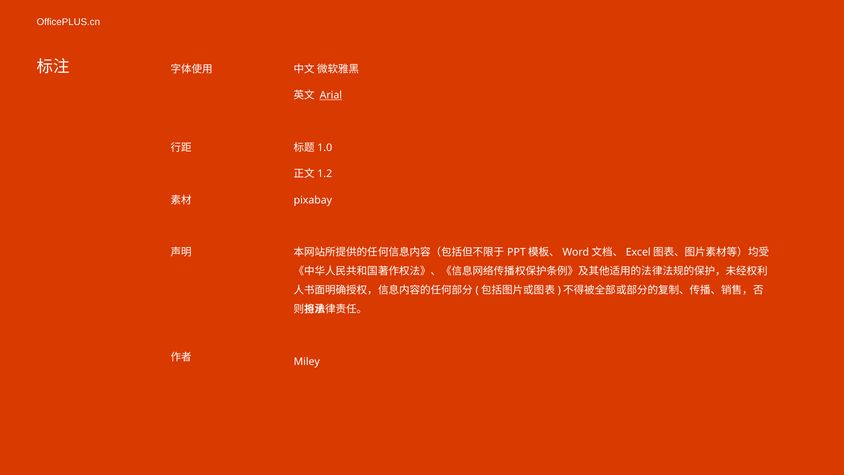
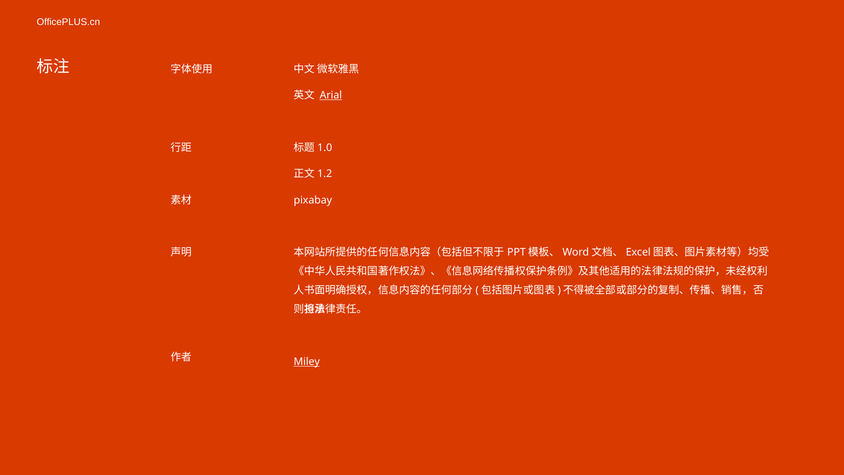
Miley underline: none -> present
